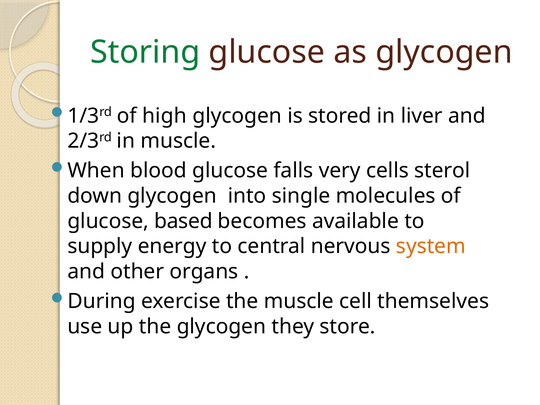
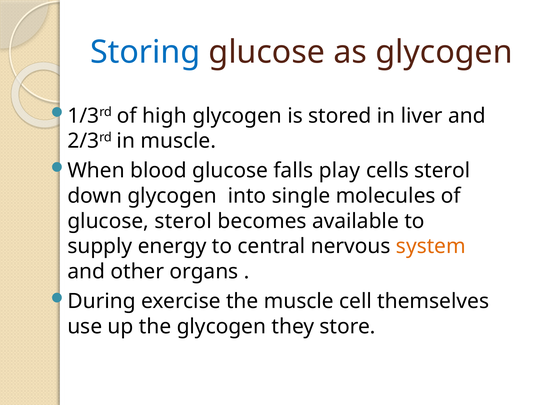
Storing colour: green -> blue
very: very -> play
glucose based: based -> sterol
